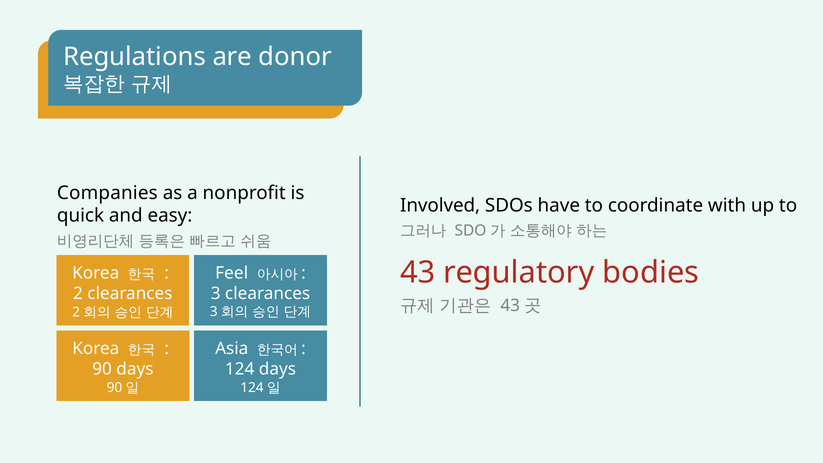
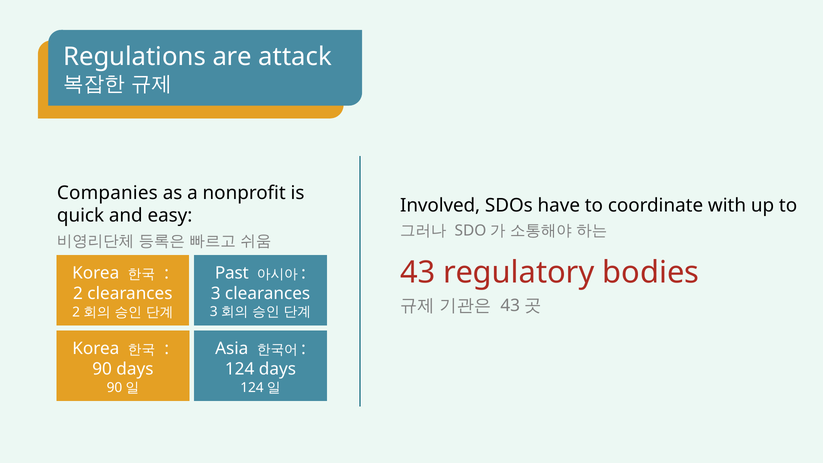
donor: donor -> attack
Feel: Feel -> Past
